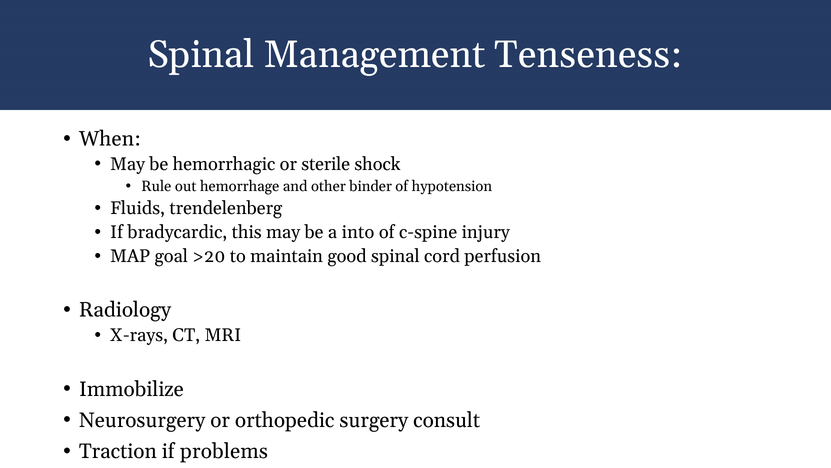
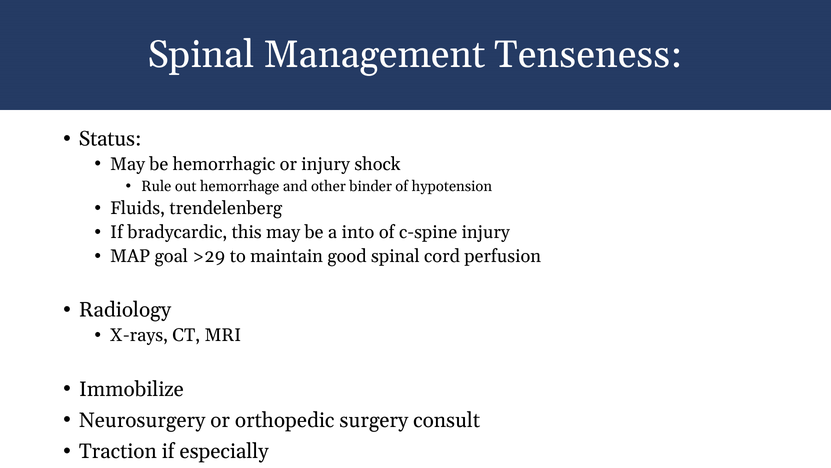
When: When -> Status
or sterile: sterile -> injury
>20: >20 -> >29
problems: problems -> especially
